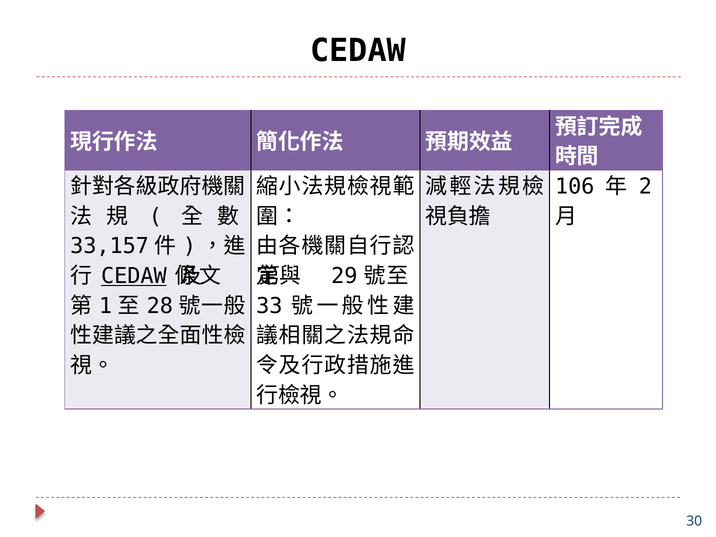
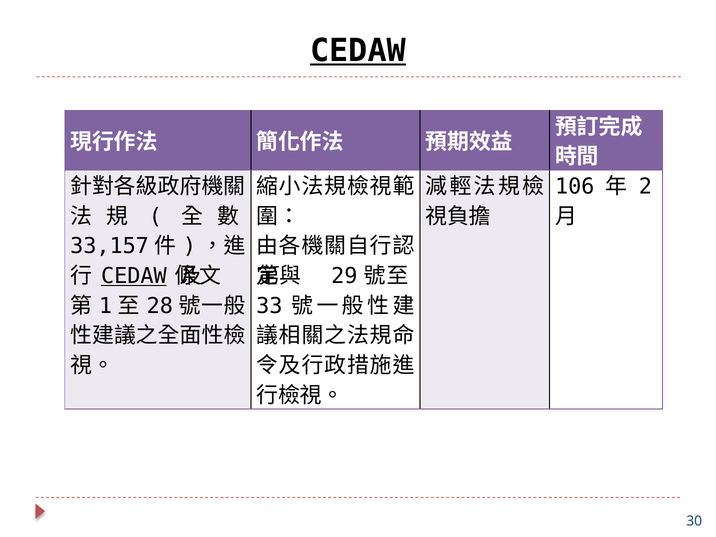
CEDAW at (358, 51) underline: none -> present
